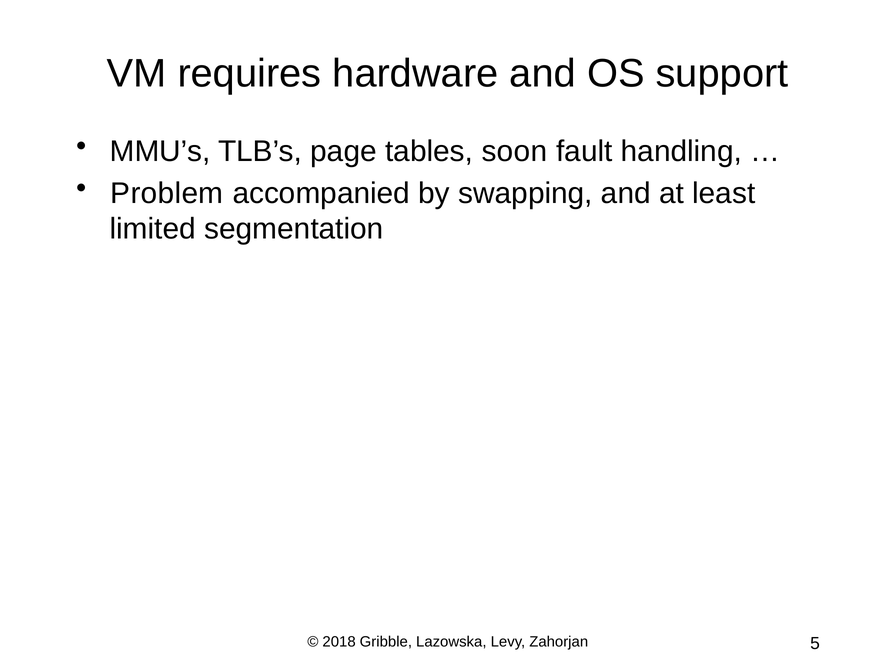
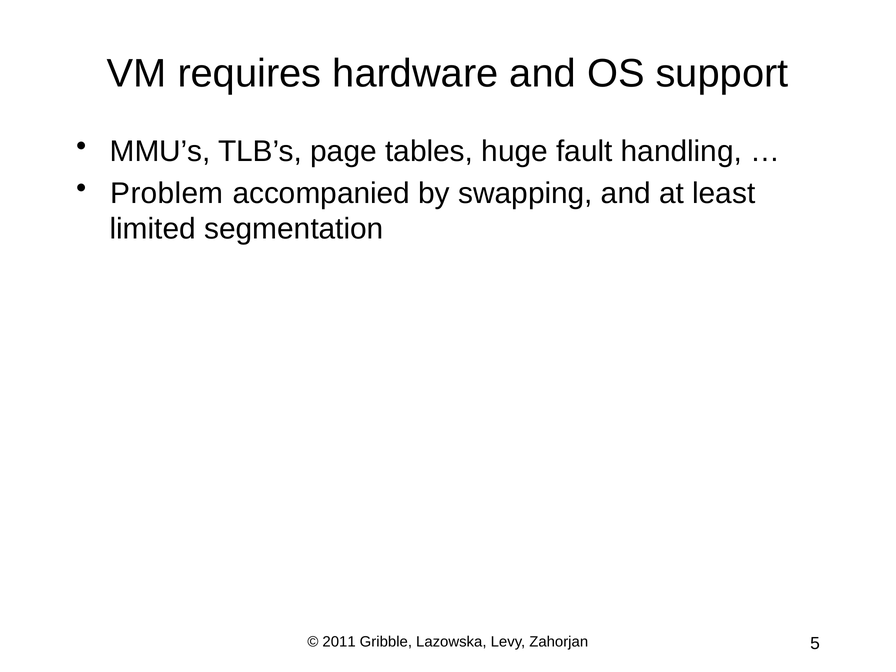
soon: soon -> huge
2018: 2018 -> 2011
